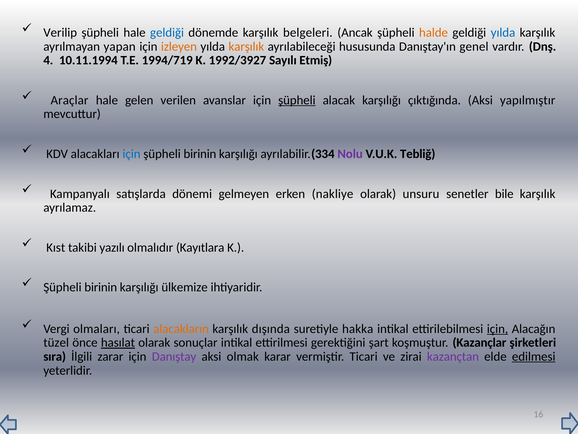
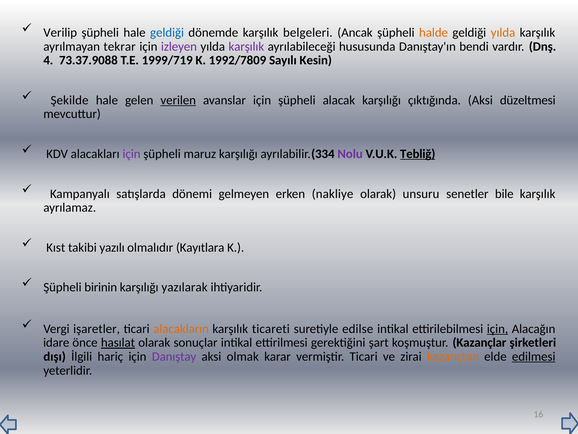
yılda at (503, 33) colour: blue -> orange
yapan: yapan -> tekrar
izleyen colour: orange -> purple
karşılık at (246, 46) colour: orange -> purple
genel: genel -> bendi
10.11.1994: 10.11.1994 -> 73.37.9088
1994/719: 1994/719 -> 1999/719
1992/3927: 1992/3927 -> 1992/7809
Etmiş: Etmiş -> Kesin
Araçlar: Araçlar -> Şekilde
verilen underline: none -> present
şüpheli at (297, 100) underline: present -> none
yapılmıştır: yapılmıştır -> düzeltmesi
için at (132, 154) colour: blue -> purple
birinin at (200, 154): birinin -> maruz
Tebliğ underline: none -> present
ülkemize: ülkemize -> yazılarak
olmaları: olmaları -> işaretler
dışında: dışında -> ticareti
hakka: hakka -> edilse
tüzel: tüzel -> idare
sıra: sıra -> dışı
zarar: zarar -> hariç
kazançtan colour: purple -> orange
